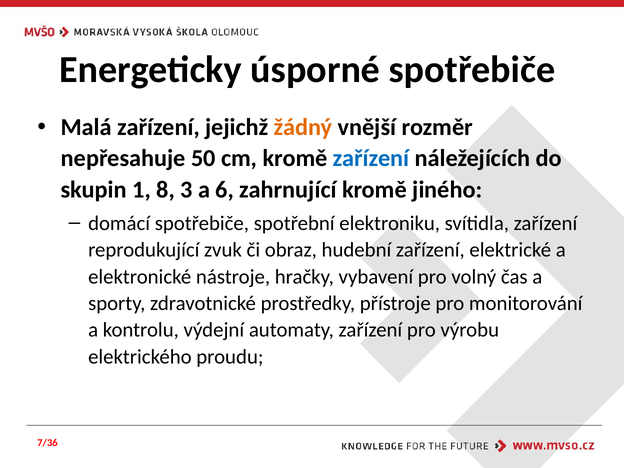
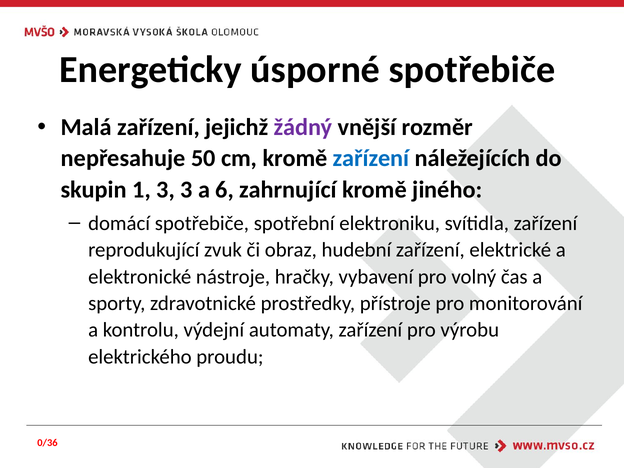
žádný colour: orange -> purple
1 8: 8 -> 3
7/36: 7/36 -> 0/36
